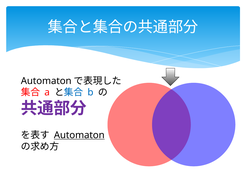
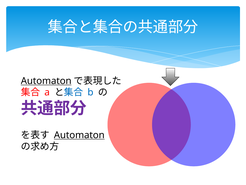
Automaton at (46, 81) underline: none -> present
